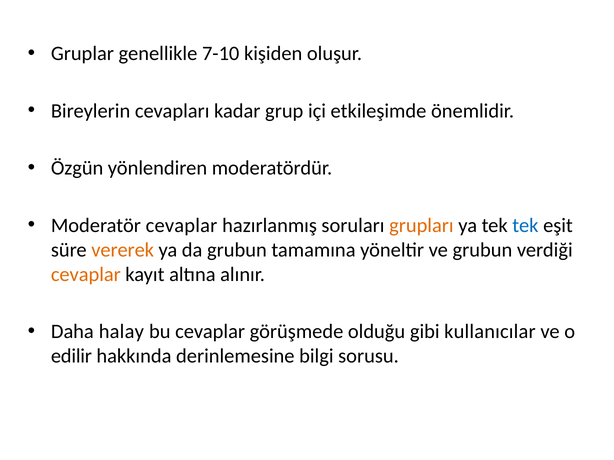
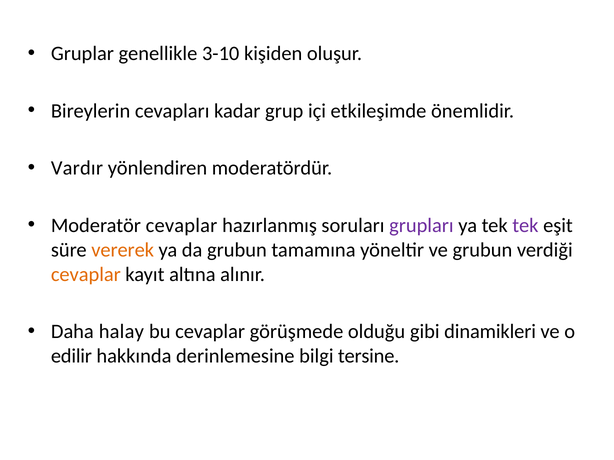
7-10: 7-10 -> 3-10
Özgün: Özgün -> Vardır
grupları colour: orange -> purple
tek at (525, 226) colour: blue -> purple
kullanıcılar: kullanıcılar -> dinamikleri
sorusu: sorusu -> tersine
